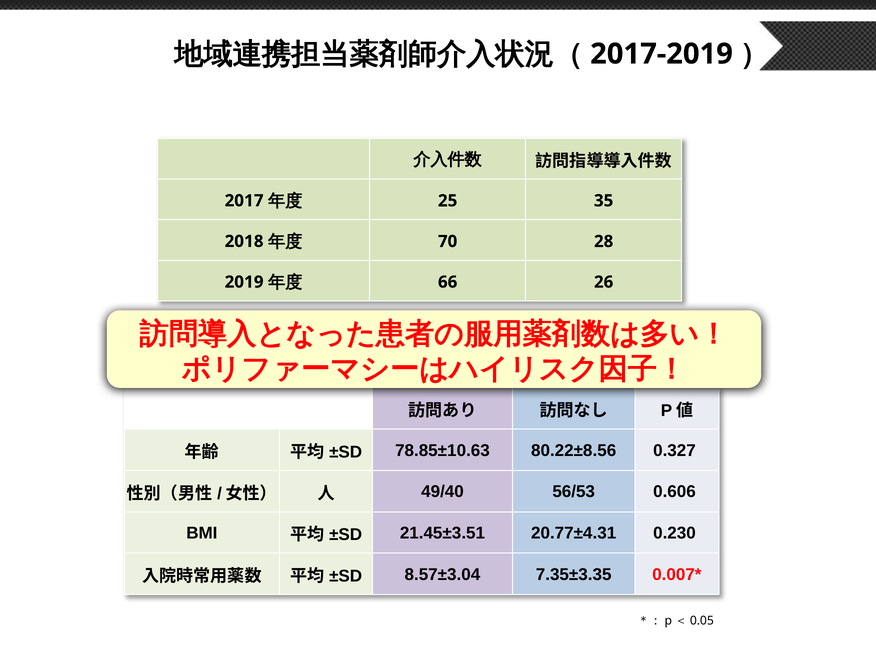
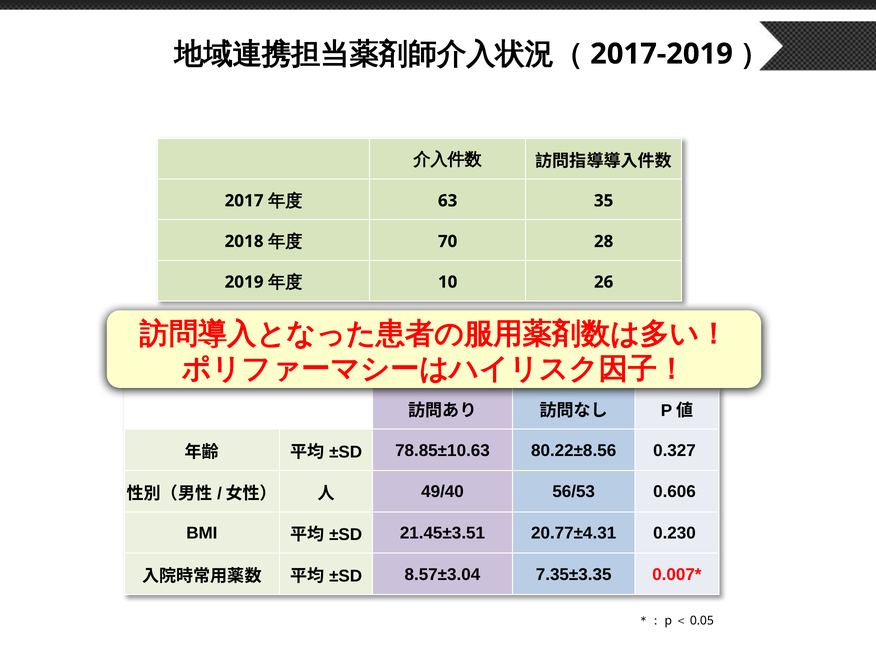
25: 25 -> 63
66: 66 -> 10
